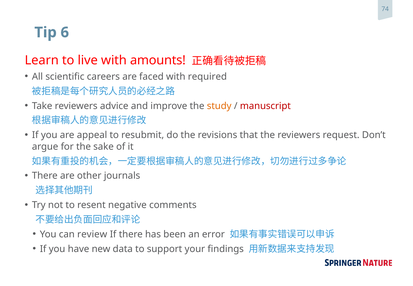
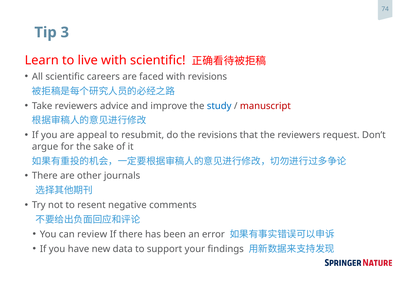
6: 6 -> 3
with amounts: amounts -> scientific
with required: required -> revisions
study colour: orange -> blue
